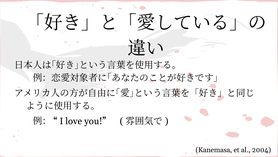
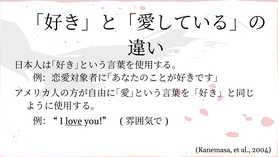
love underline: none -> present
